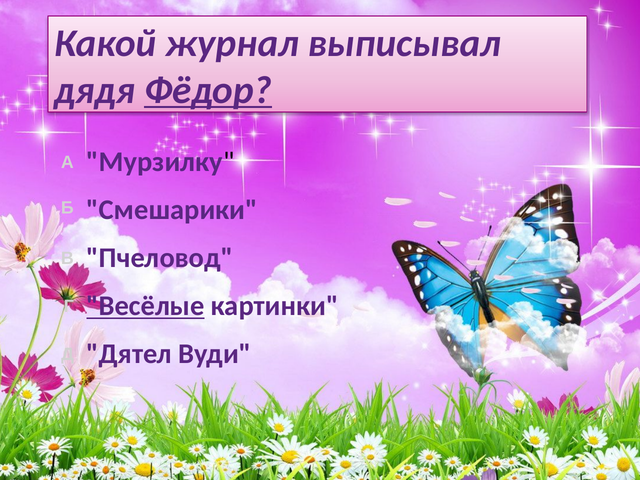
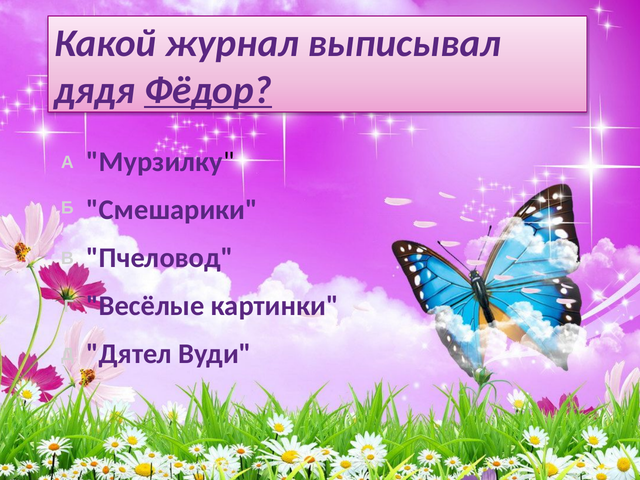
Весёлые underline: present -> none
